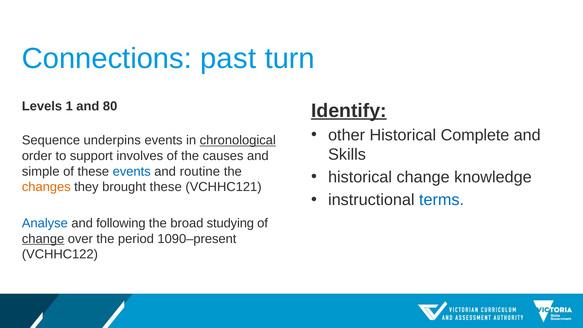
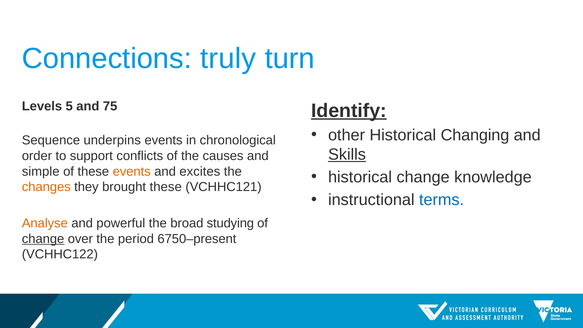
past: past -> truly
1: 1 -> 5
80: 80 -> 75
Complete: Complete -> Changing
chronological underline: present -> none
Skills underline: none -> present
involves: involves -> conflicts
events at (132, 171) colour: blue -> orange
routine: routine -> excites
Analyse colour: blue -> orange
following: following -> powerful
1090–present: 1090–present -> 6750–present
